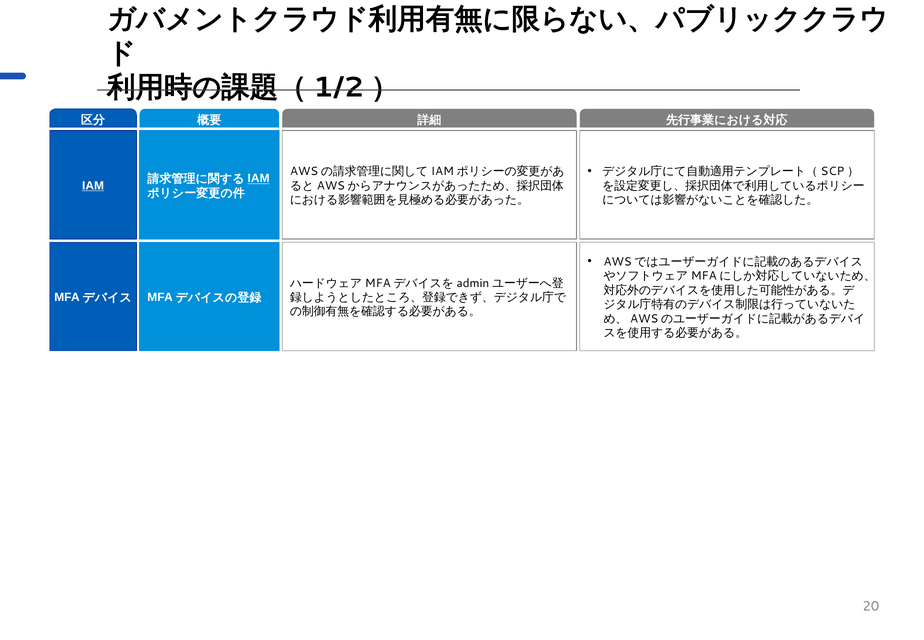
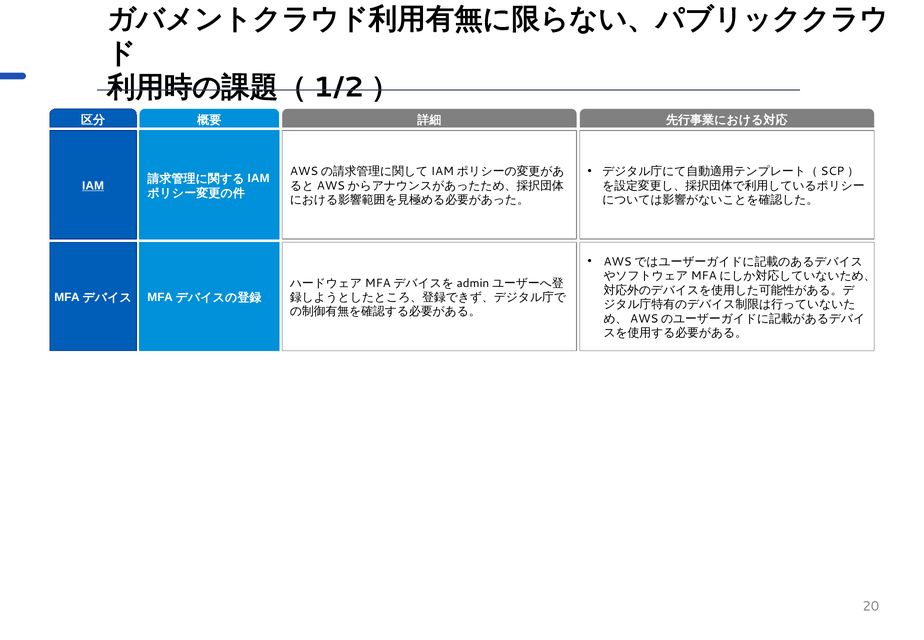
IAM at (259, 178) underline: present -> none
